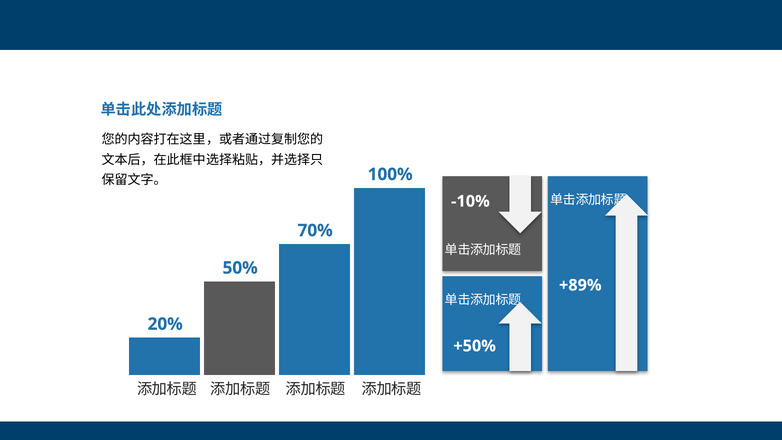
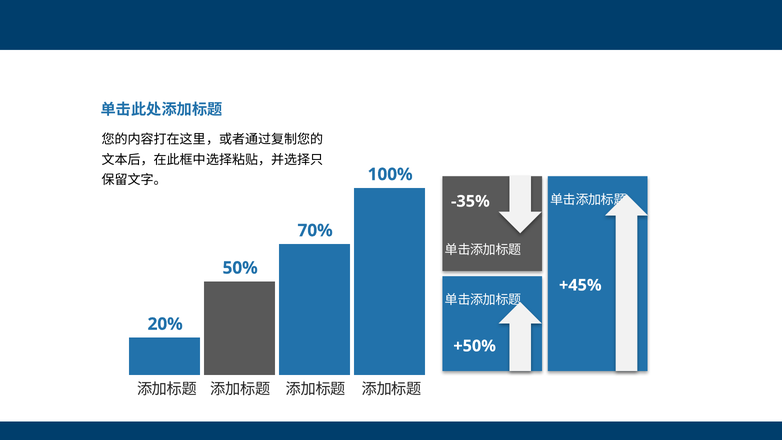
-10%: -10% -> -35%
+89%: +89% -> +45%
